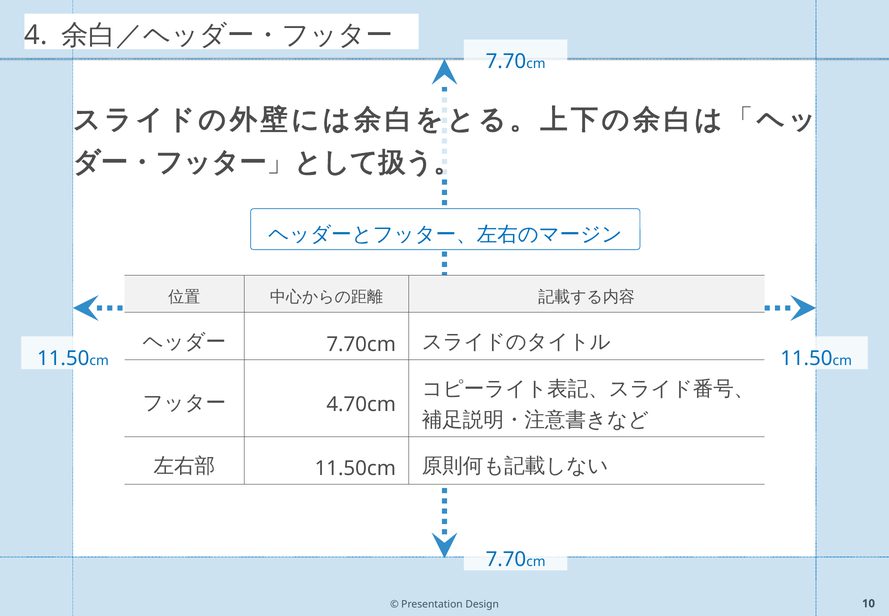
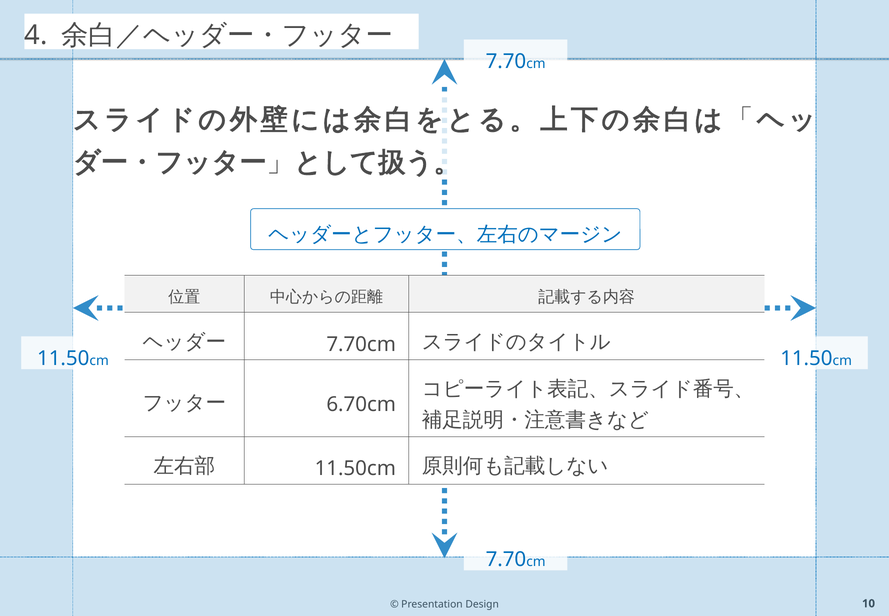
4.70cm: 4.70cm -> 6.70cm
